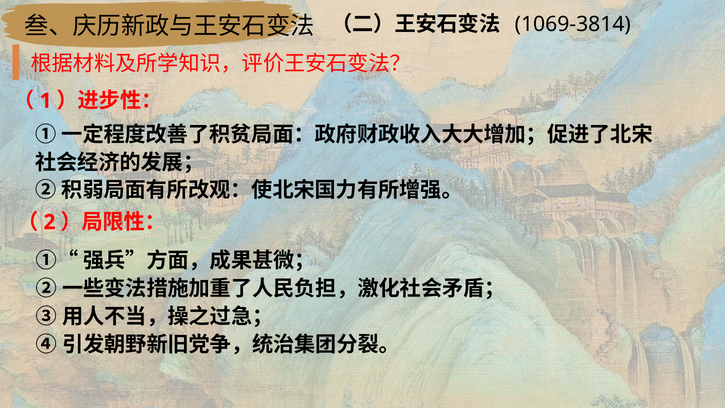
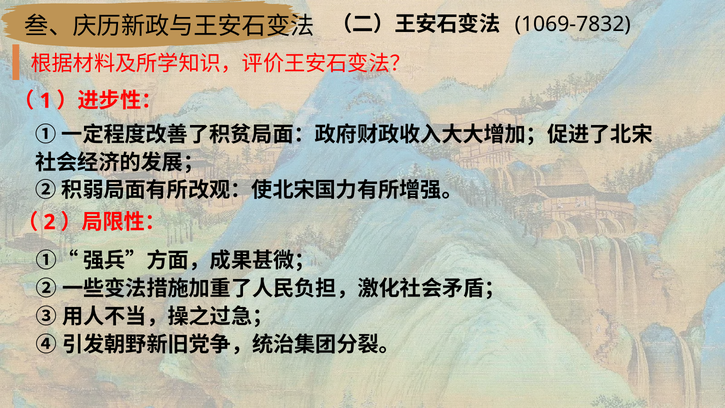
1069-3814: 1069-3814 -> 1069-7832
